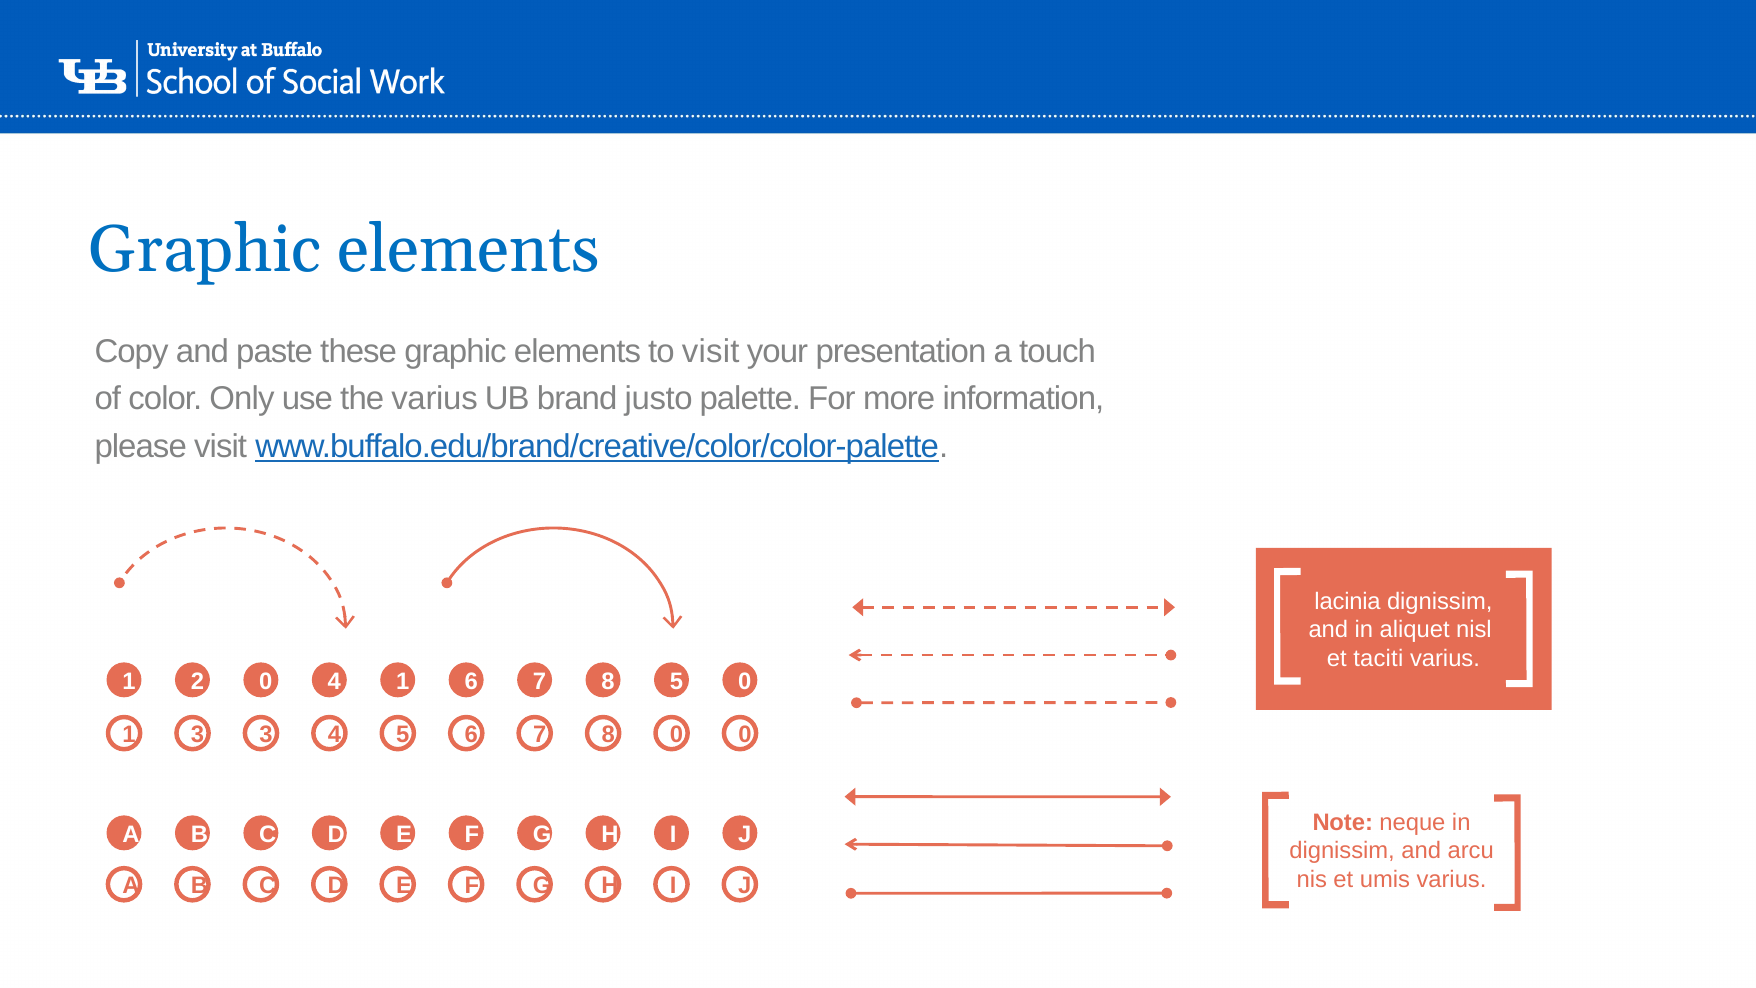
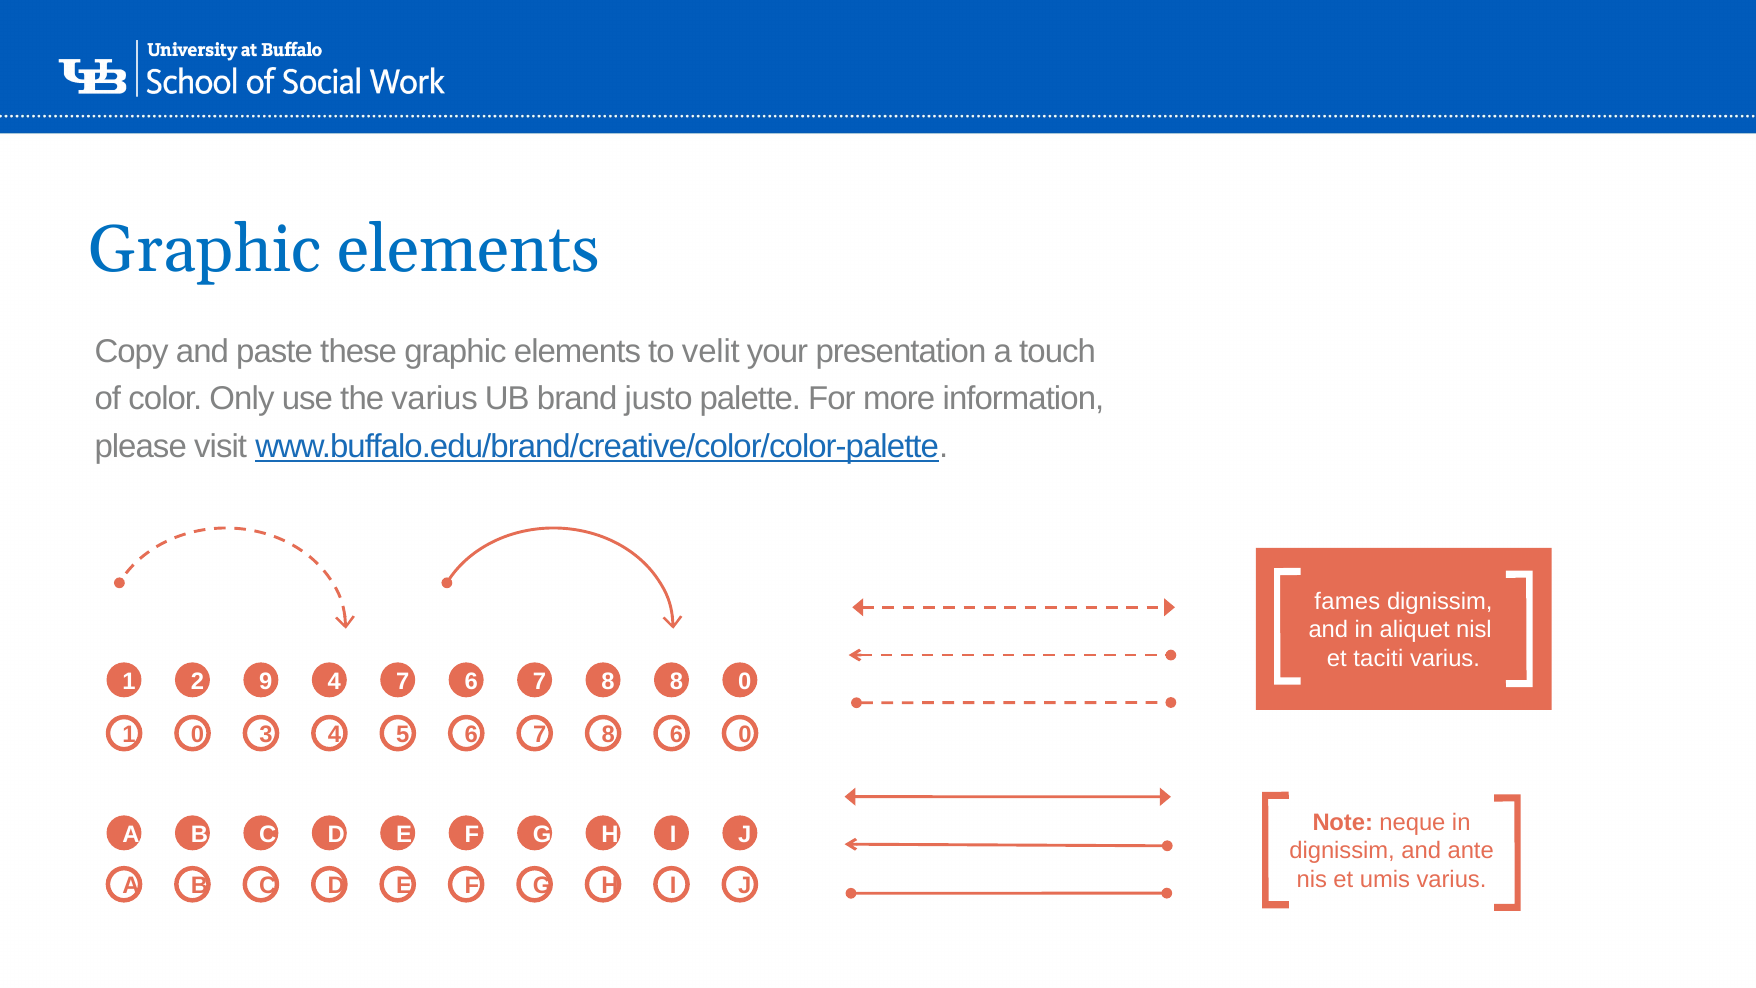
to visit: visit -> velit
lacinia: lacinia -> fames
2 0: 0 -> 9
4 1: 1 -> 7
8 5: 5 -> 8
1 3: 3 -> 0
8 0: 0 -> 6
arcu: arcu -> ante
